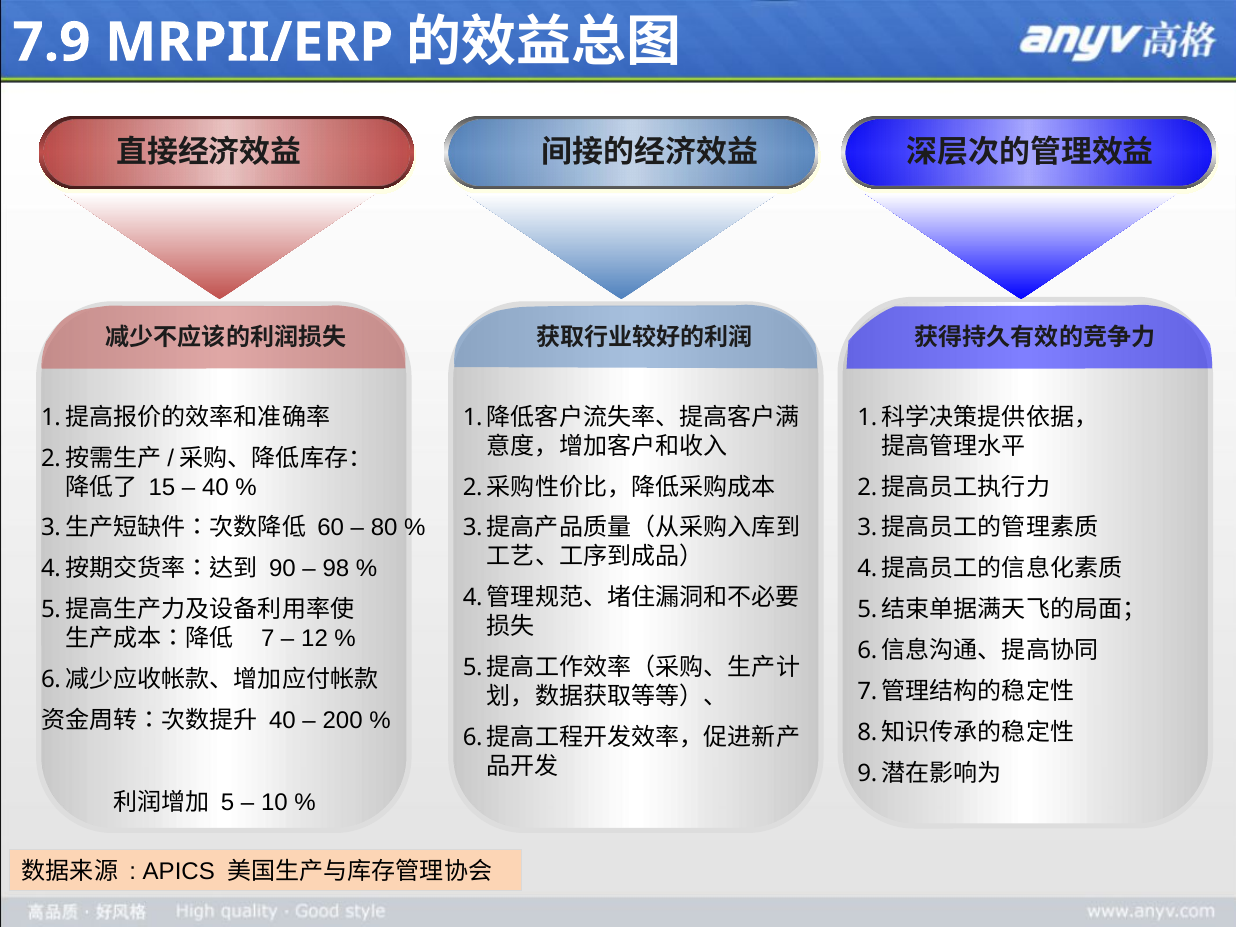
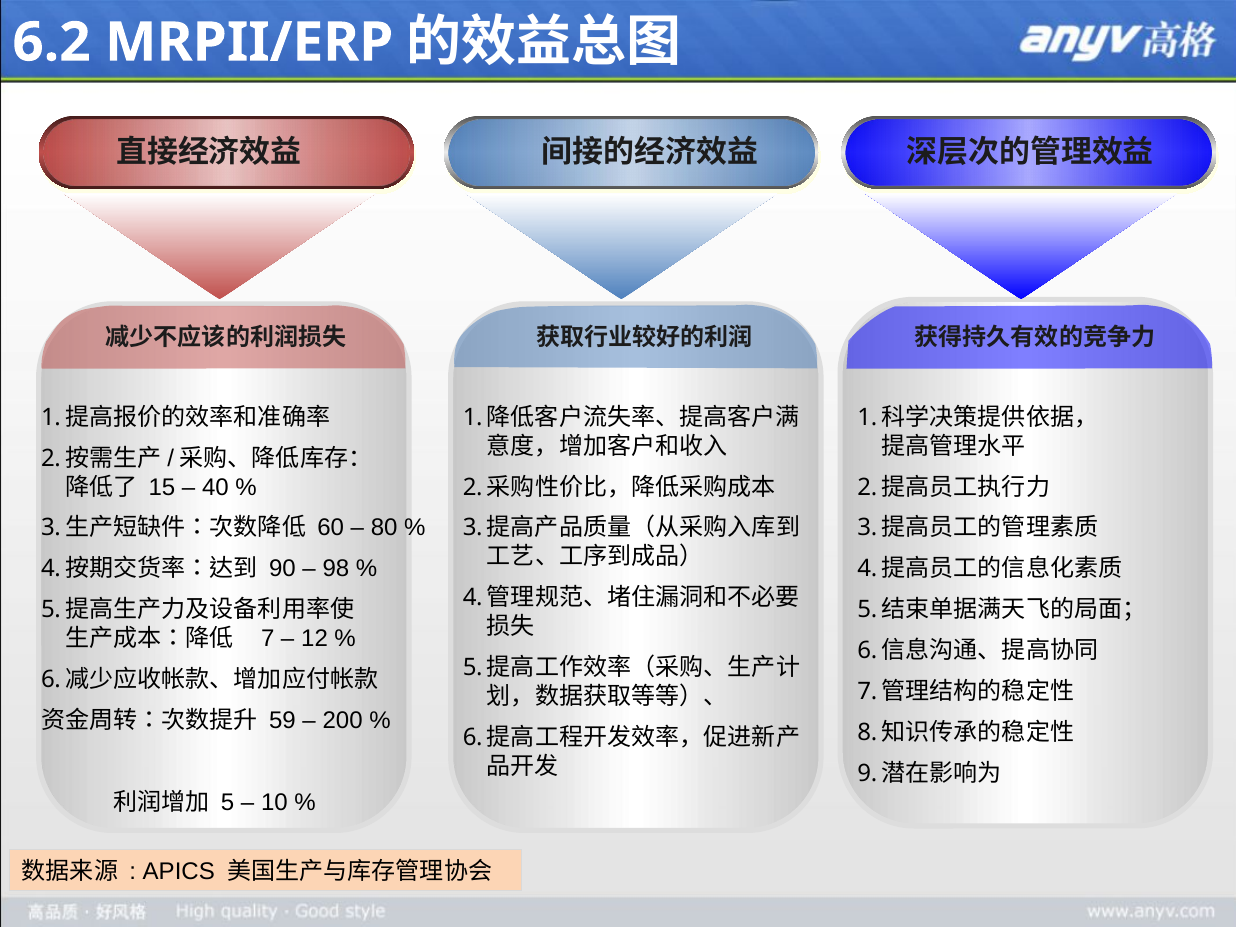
7.9: 7.9 -> 6.2
40 at (282, 720): 40 -> 59
